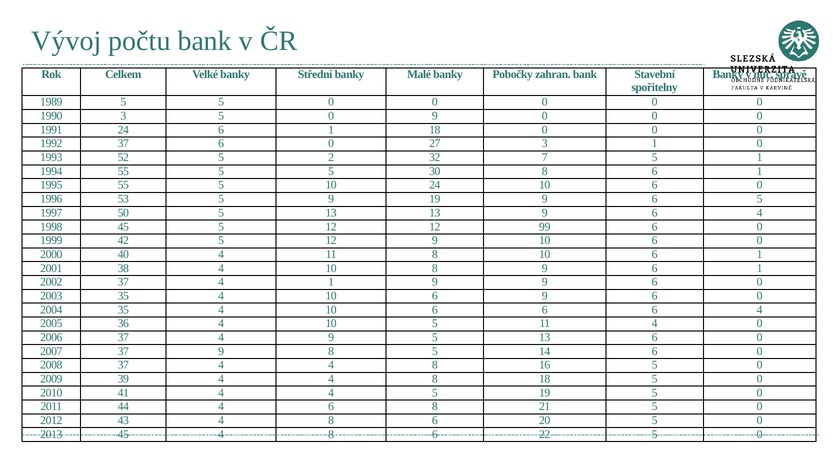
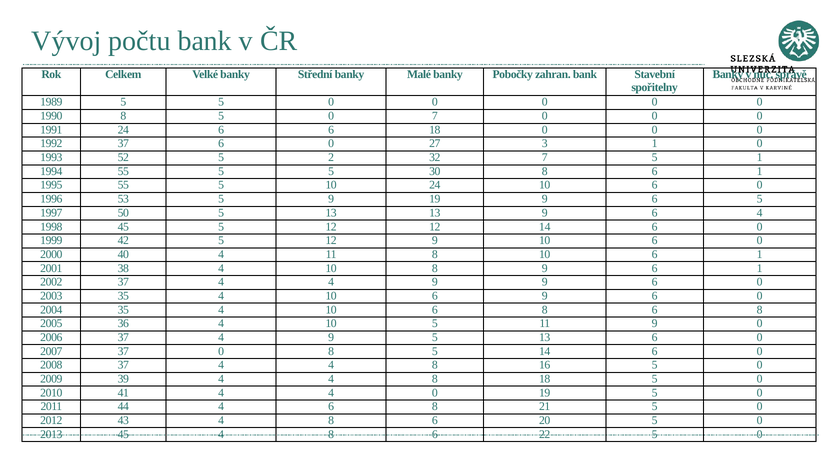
1990 3: 3 -> 8
0 9: 9 -> 7
24 6 1: 1 -> 6
12 99: 99 -> 14
2002 37 4 1: 1 -> 4
10 6 6: 6 -> 8
4 at (760, 309): 4 -> 8
11 4: 4 -> 9
37 9: 9 -> 0
4 5: 5 -> 0
